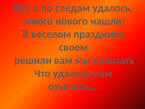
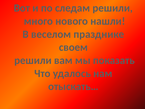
следам удалось: удалось -> решили
